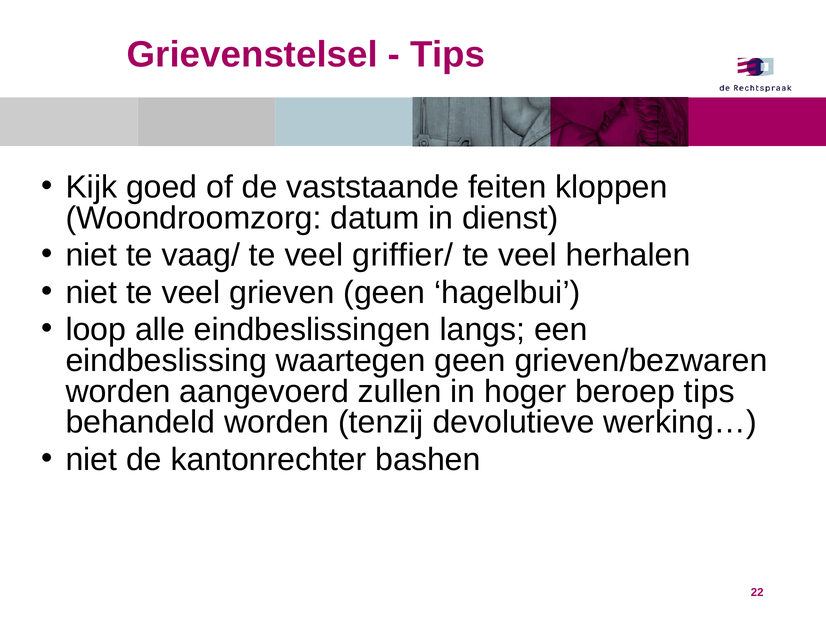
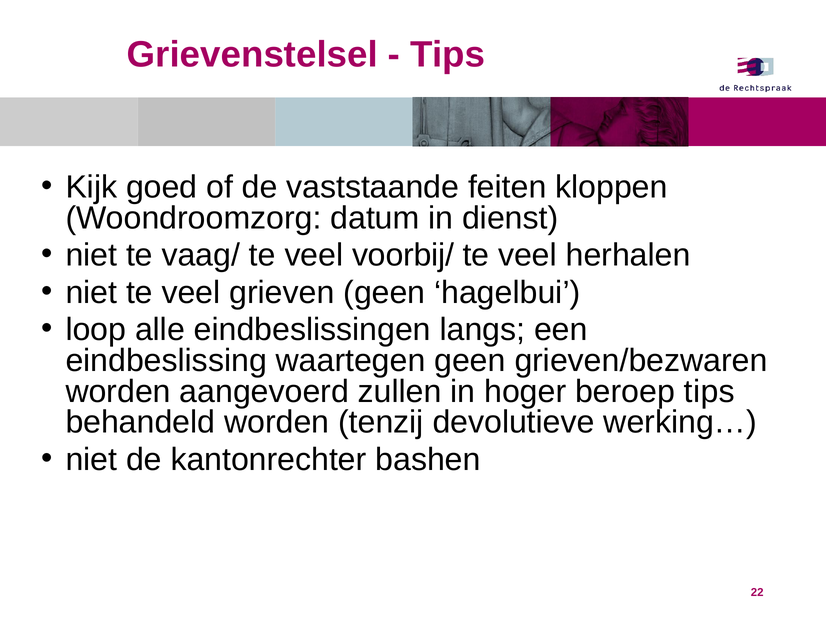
griffier/: griffier/ -> voorbij/
